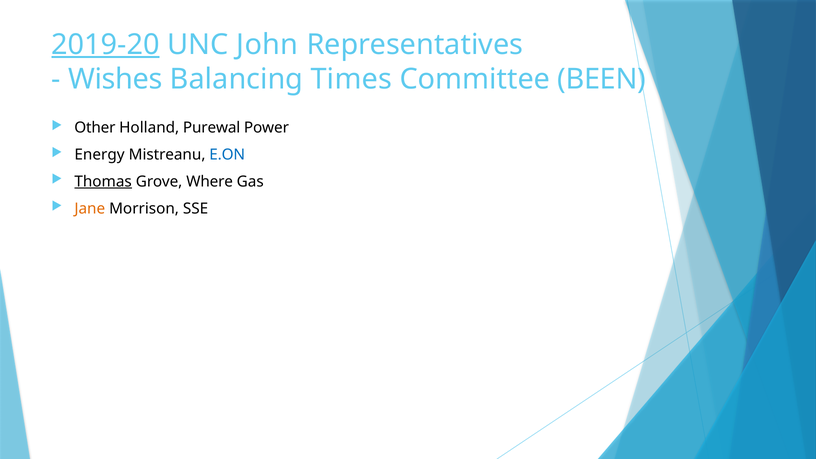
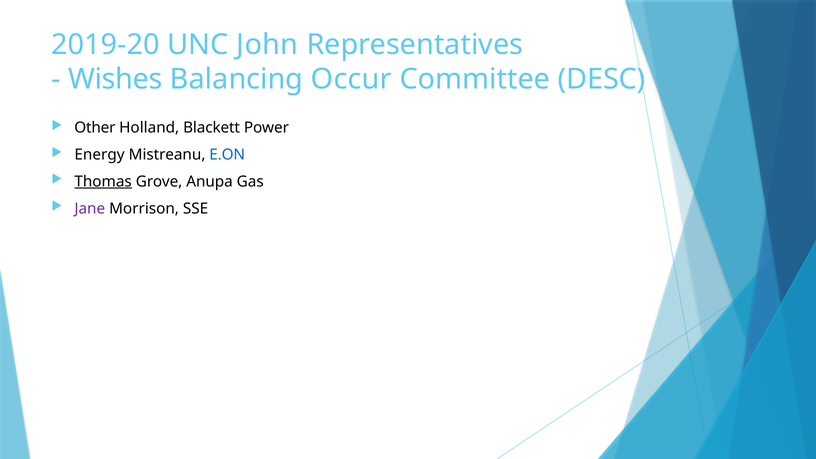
2019-20 underline: present -> none
Times: Times -> Occur
BEEN: BEEN -> DESC
Purewal: Purewal -> Blackett
Where: Where -> Anupa
Jane colour: orange -> purple
